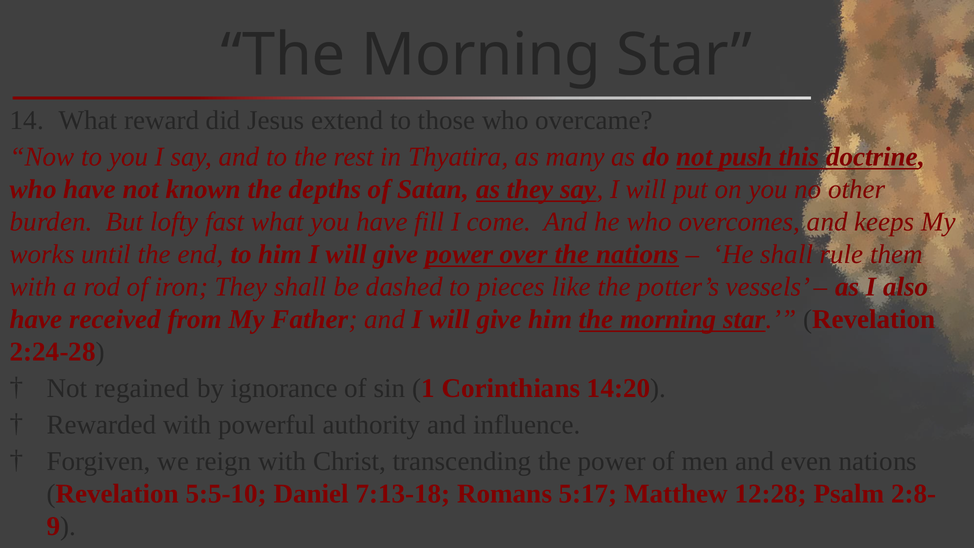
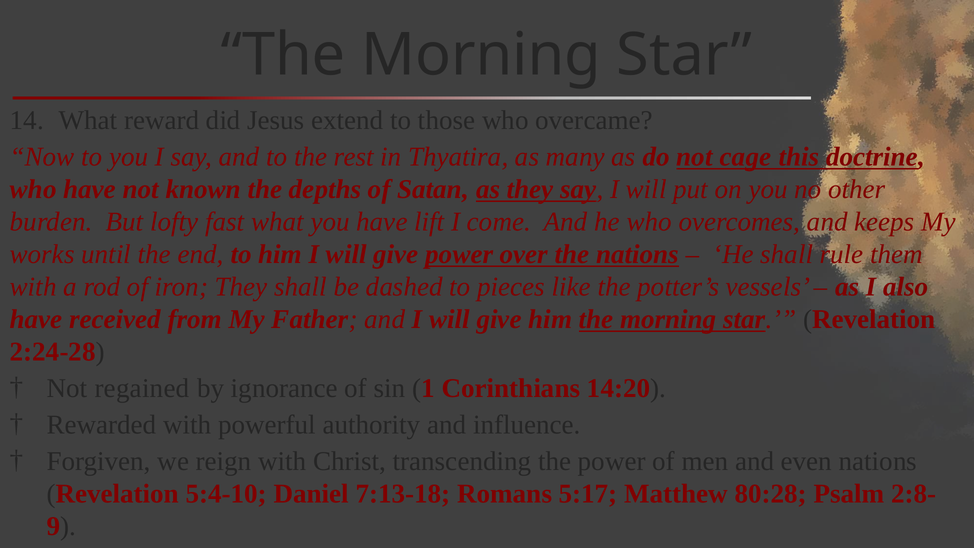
push: push -> cage
fill: fill -> lift
5:5-10: 5:5-10 -> 5:4-10
12:28: 12:28 -> 80:28
